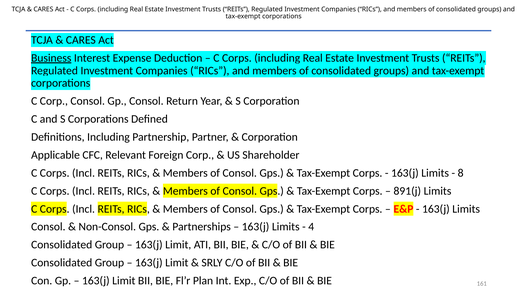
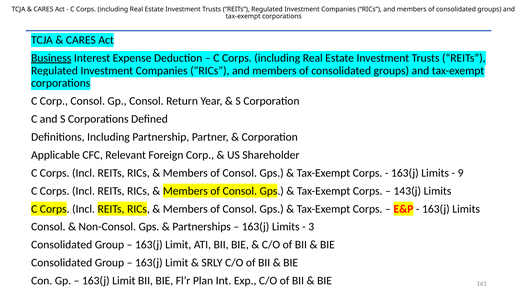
8: 8 -> 9
891(j: 891(j -> 143(j
4: 4 -> 3
